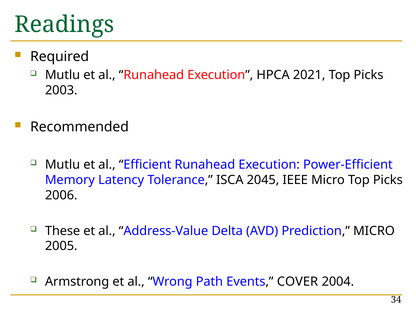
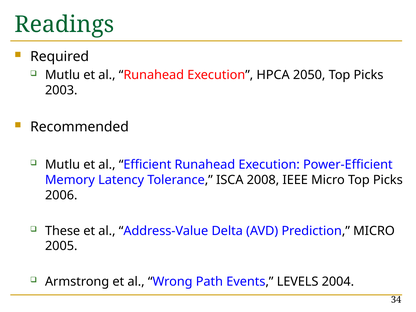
2021: 2021 -> 2050
2045: 2045 -> 2008
COVER: COVER -> LEVELS
